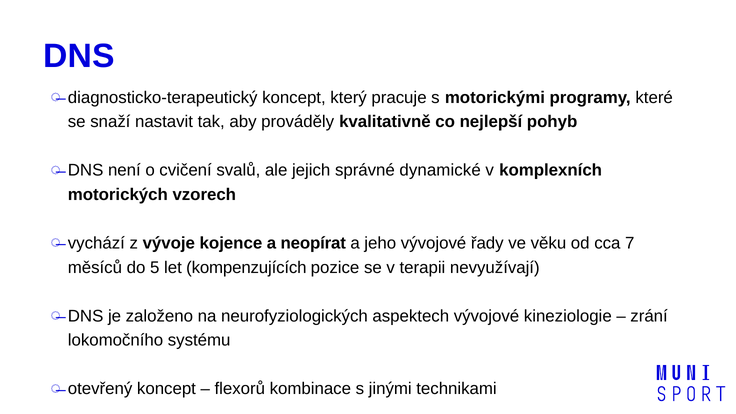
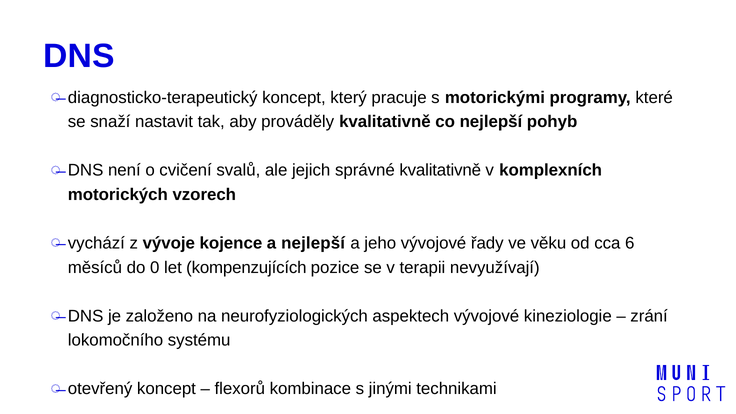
správné dynamické: dynamické -> kvalitativně
a neopírat: neopírat -> nejlepší
7: 7 -> 6
5: 5 -> 0
